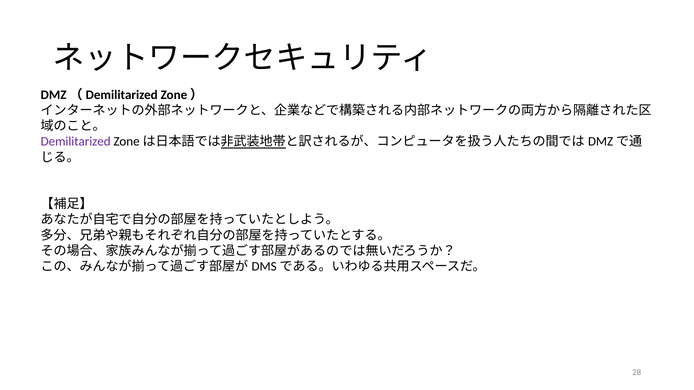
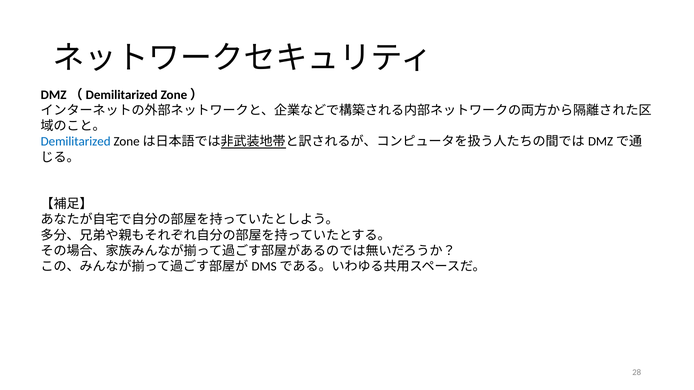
Demilitarized colour: purple -> blue
